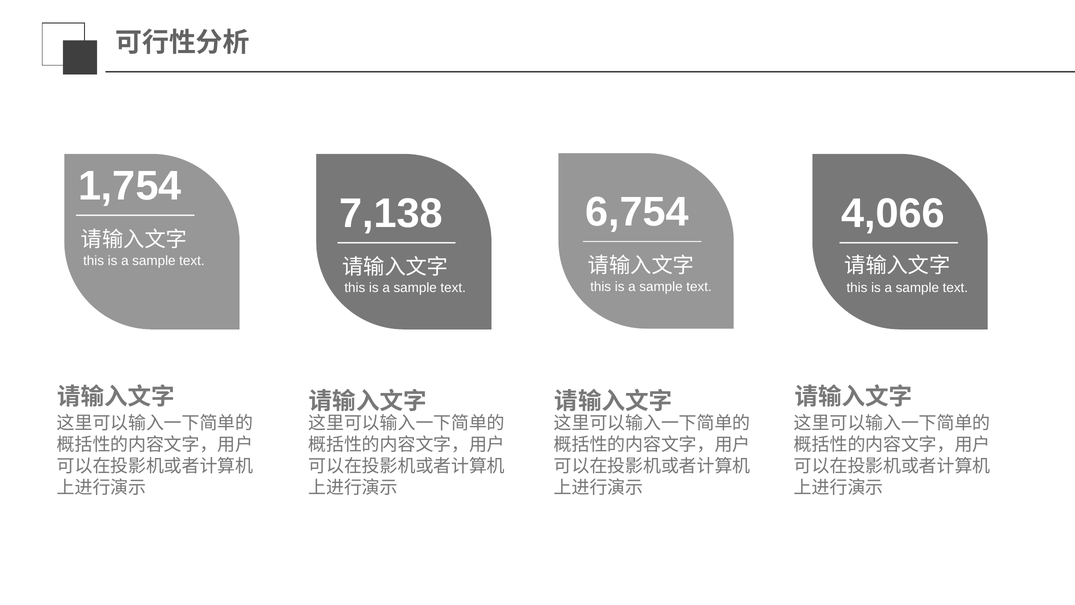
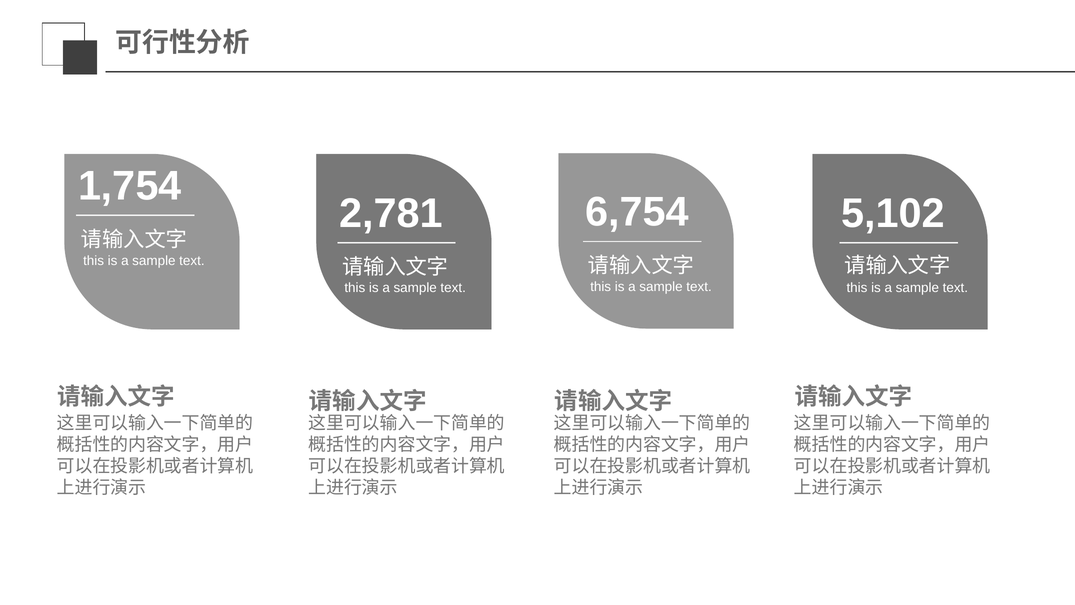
7,138: 7,138 -> 2,781
4,066: 4,066 -> 5,102
